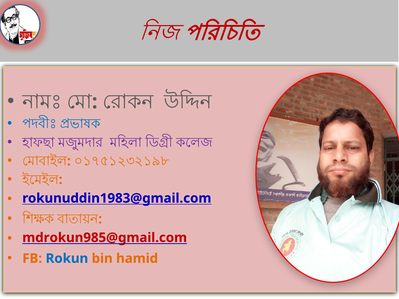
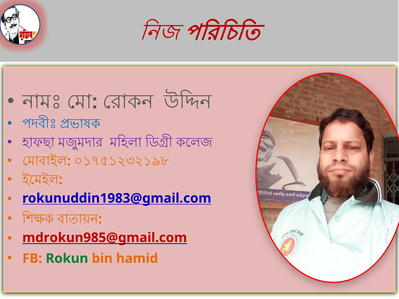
Rokun colour: blue -> green
